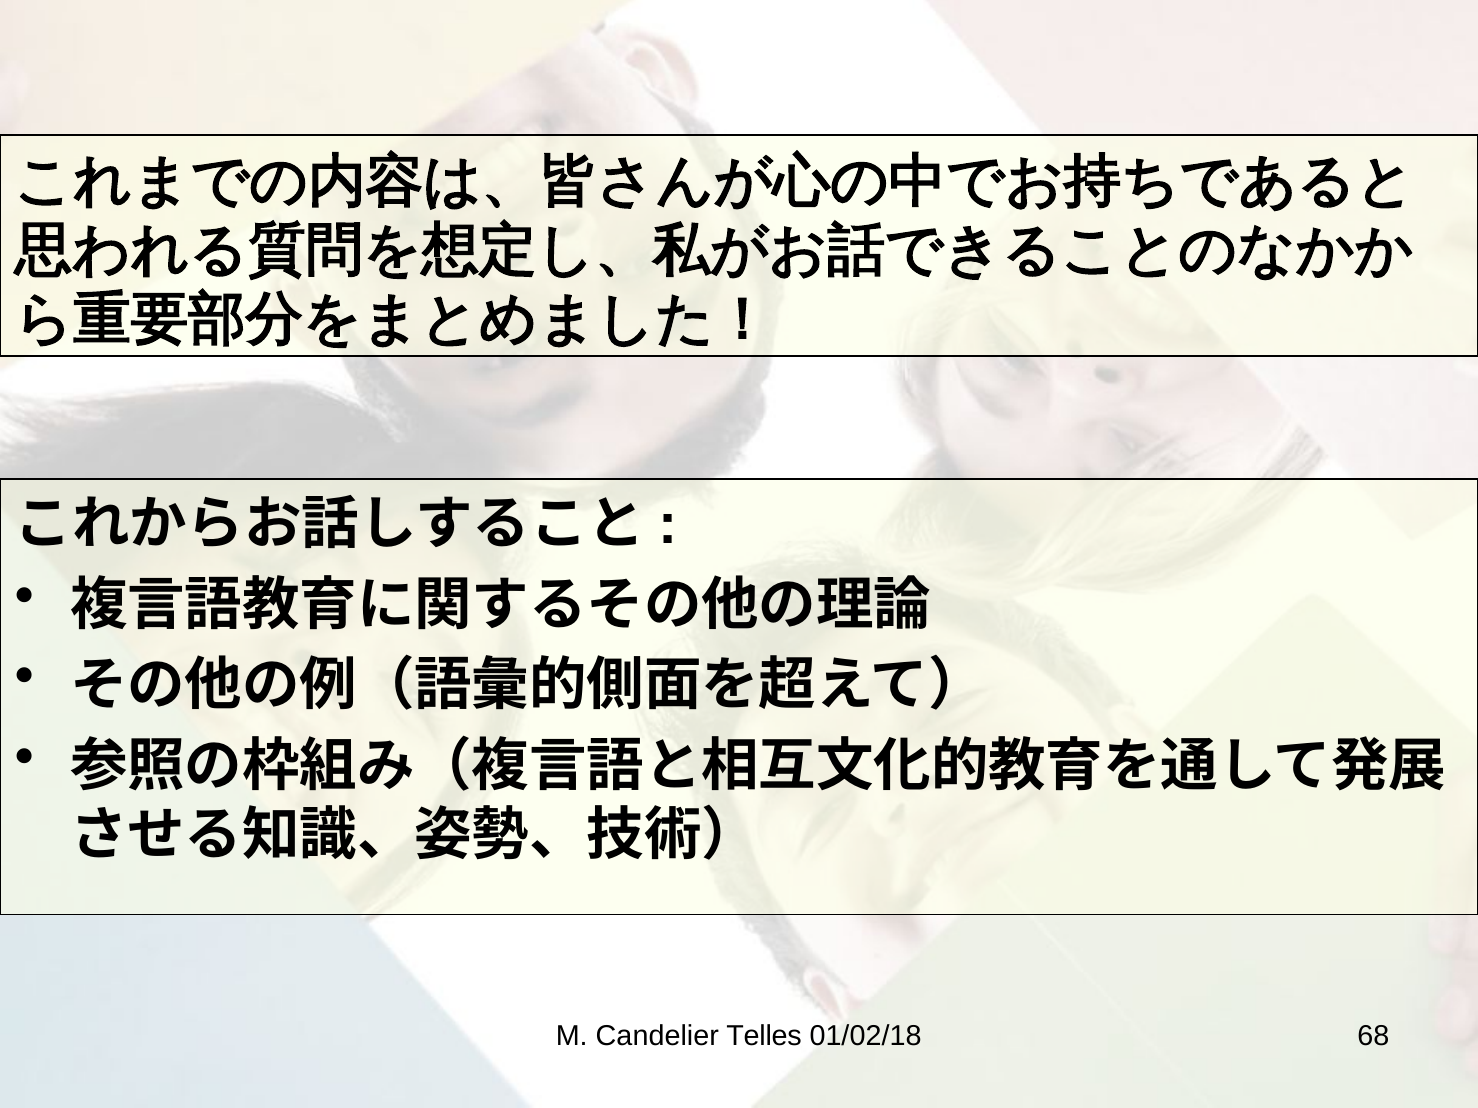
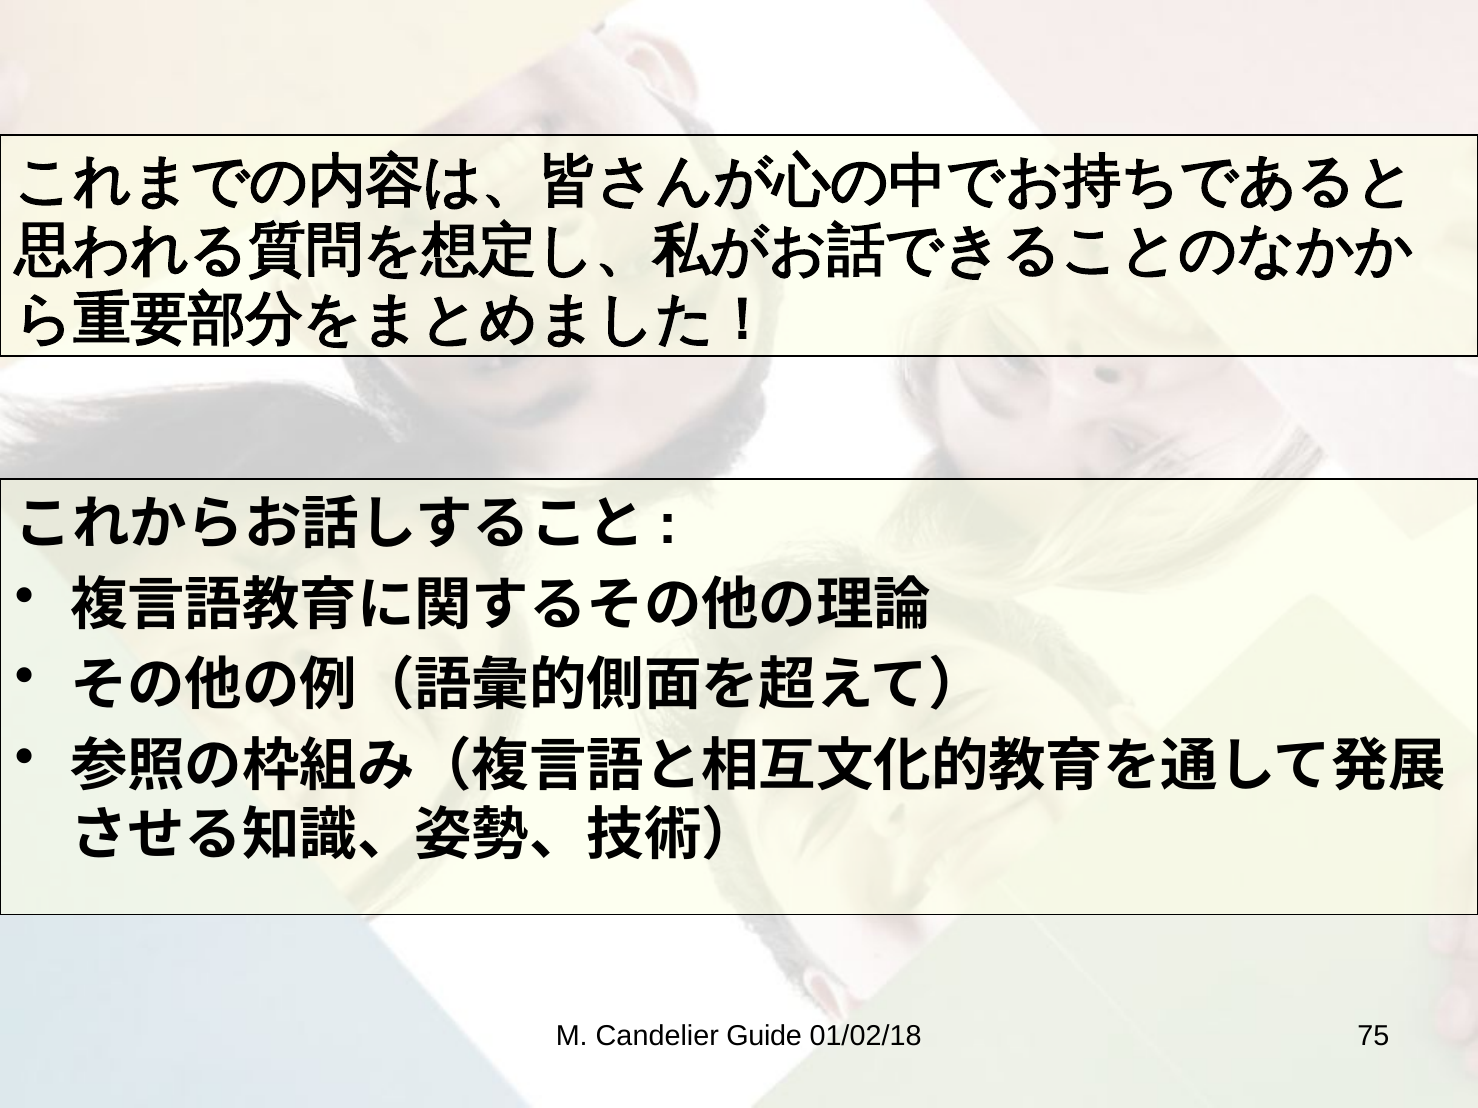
Telles: Telles -> Guide
68: 68 -> 75
